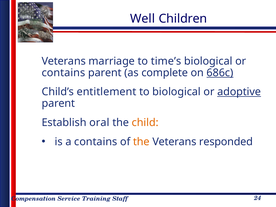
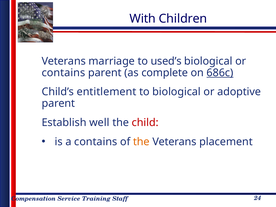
Well: Well -> With
time’s: time’s -> used’s
adoptive underline: present -> none
oral: oral -> well
child colour: orange -> red
responded: responded -> placement
